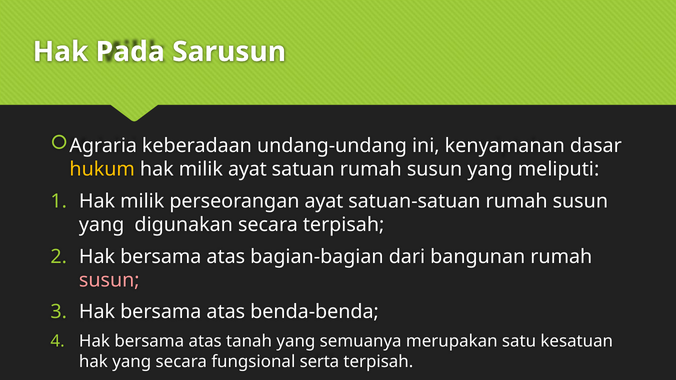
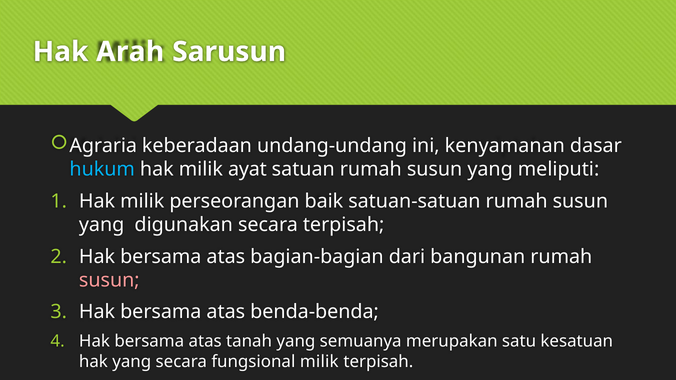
Pada: Pada -> Arah
hukum colour: yellow -> light blue
perseorangan ayat: ayat -> baik
fungsional serta: serta -> milik
